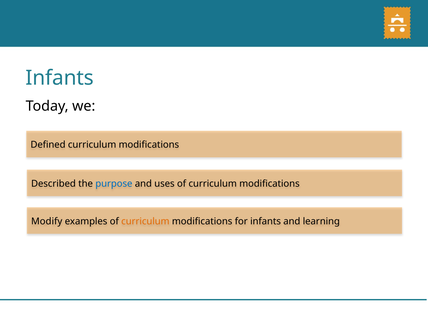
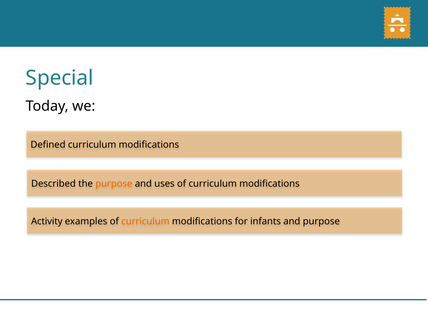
Infants at (60, 78): Infants -> Special
purpose at (114, 184) colour: blue -> orange
Modify: Modify -> Activity
and learning: learning -> purpose
